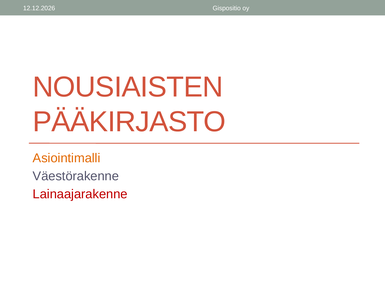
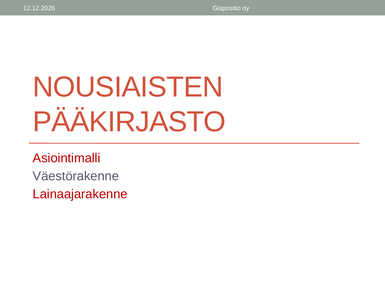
Asiointimalli colour: orange -> red
